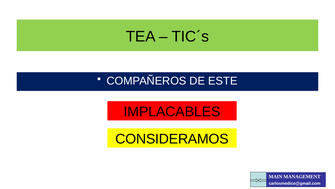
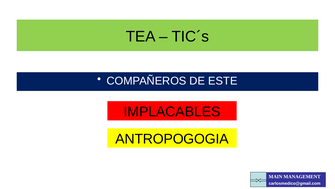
CONSIDERAMOS: CONSIDERAMOS -> ANTROPOGOGIA
